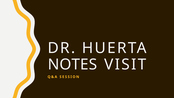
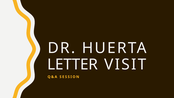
NOTES: NOTES -> LETTER
